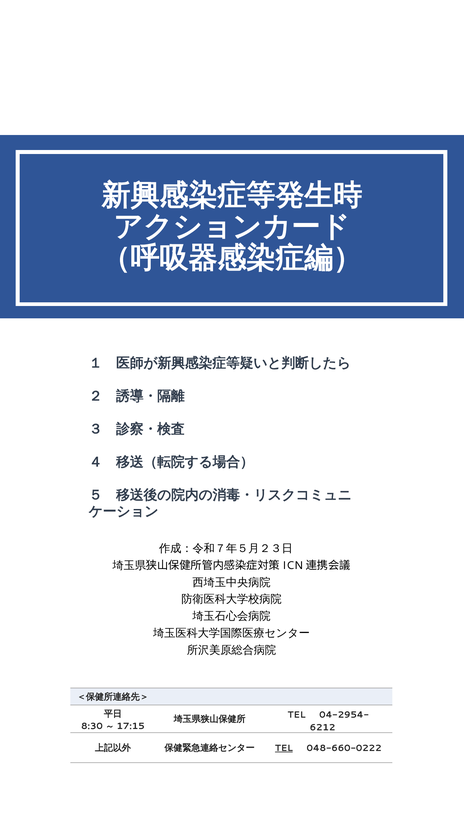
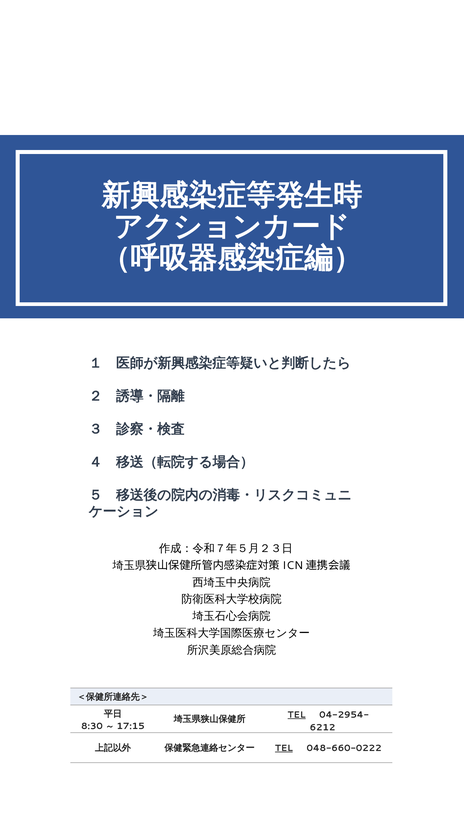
TEL at (297, 715) underline: none -> present
